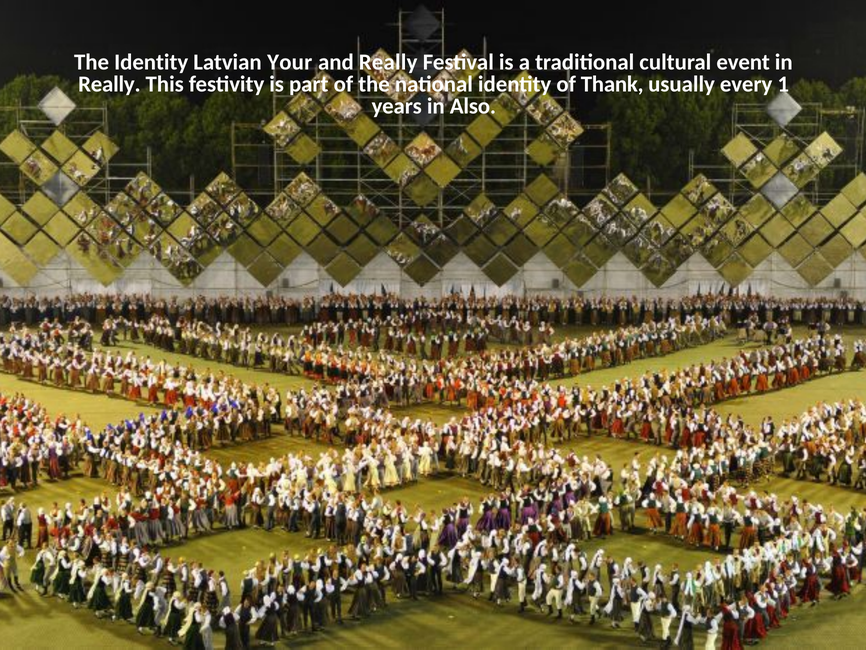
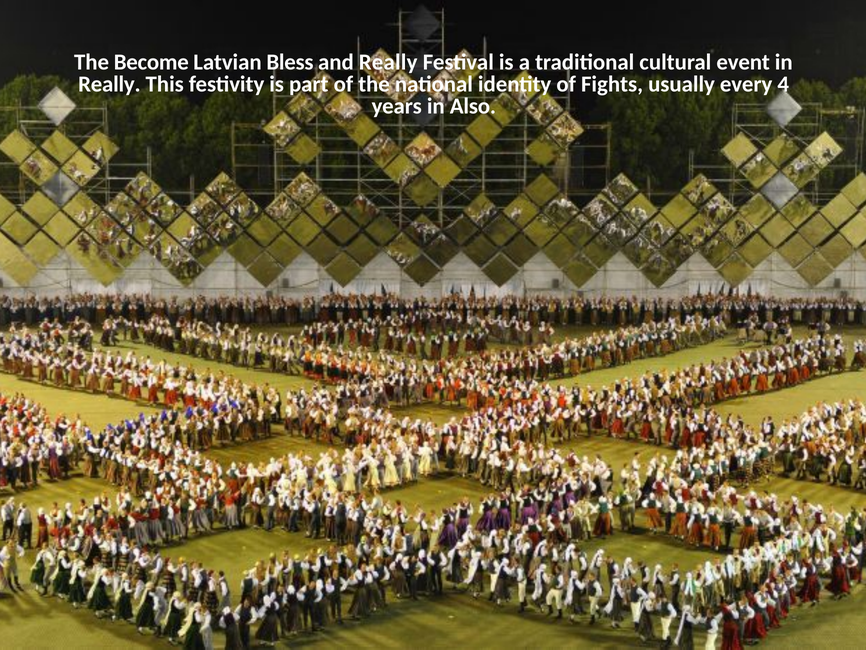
The Identity: Identity -> Become
Your: Your -> Bless
Thank: Thank -> Fights
1: 1 -> 4
